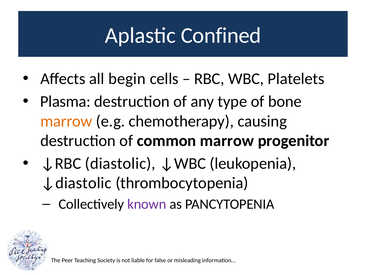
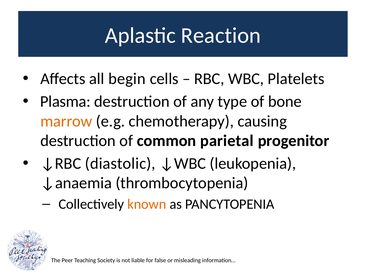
Confined: Confined -> Reaction
common marrow: marrow -> parietal
↓diastolic: ↓diastolic -> ↓anaemia
known colour: purple -> orange
